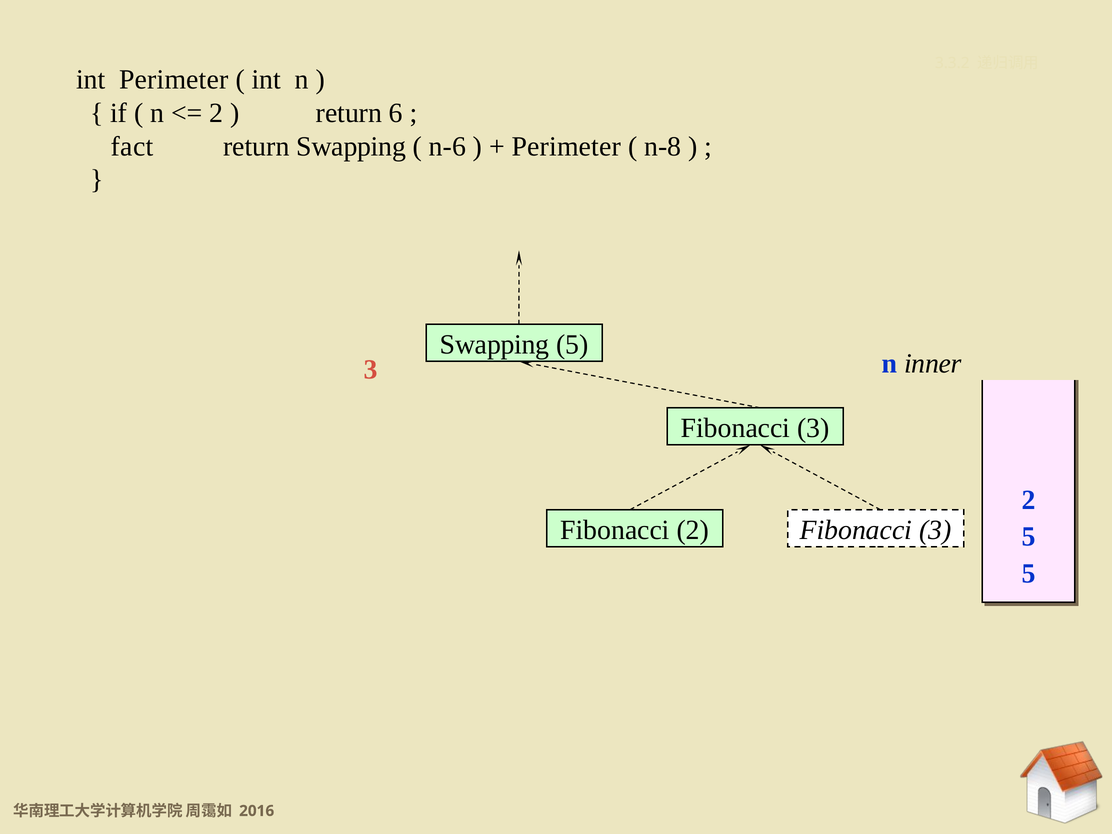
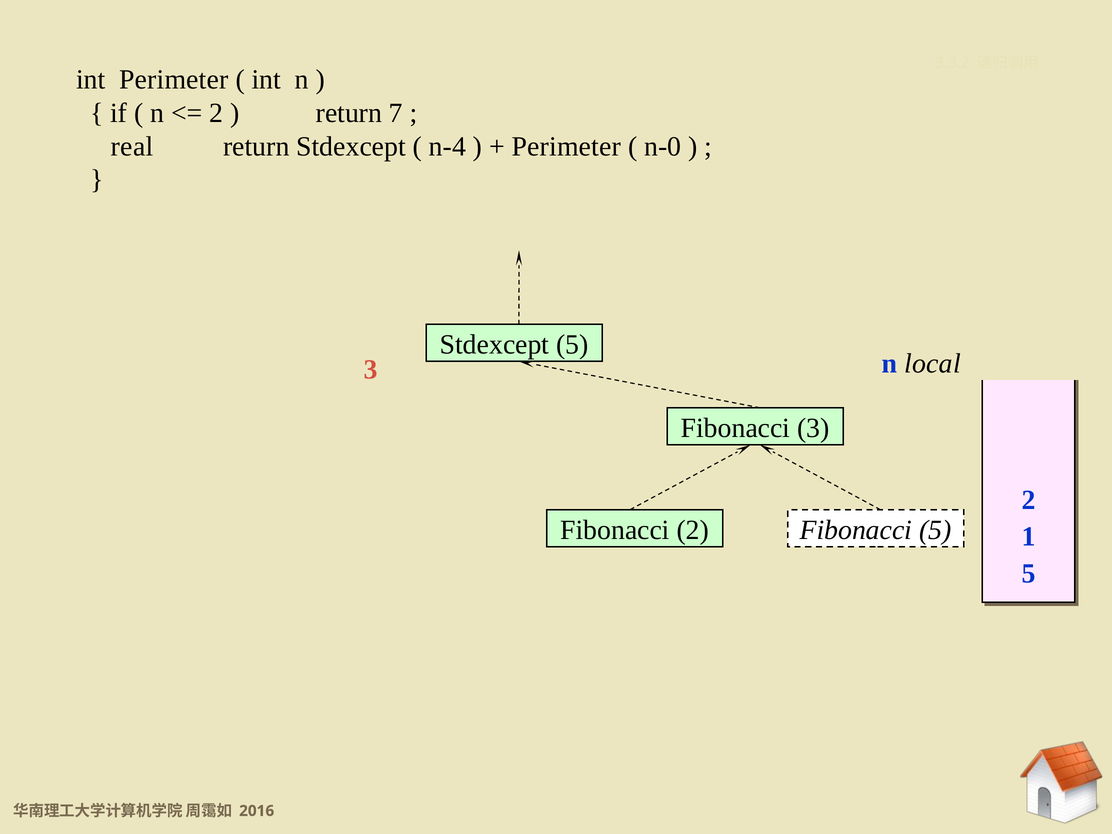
6: 6 -> 7
fact: fact -> real
return Swapping: Swapping -> Stdexcept
n-6: n-6 -> n-4
n-8: n-8 -> n-0
Swapping at (495, 345): Swapping -> Stdexcept
inner: inner -> local
3 at (935, 530): 3 -> 5
2 5: 5 -> 1
